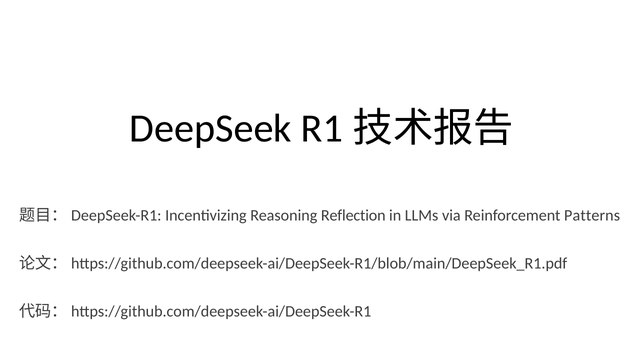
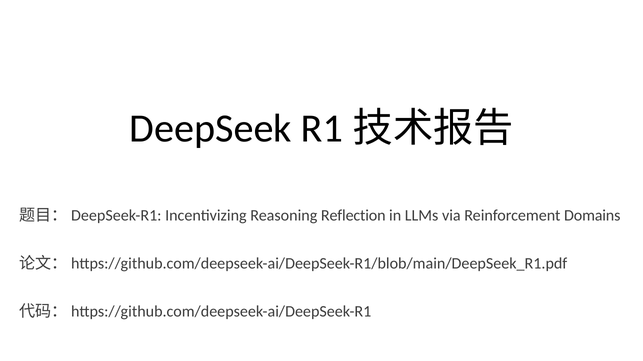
Patterns: Patterns -> Domains
